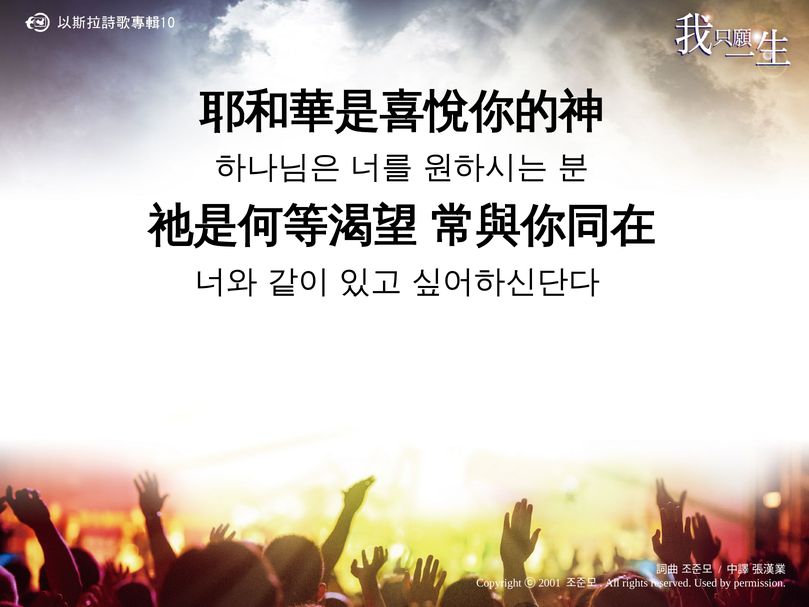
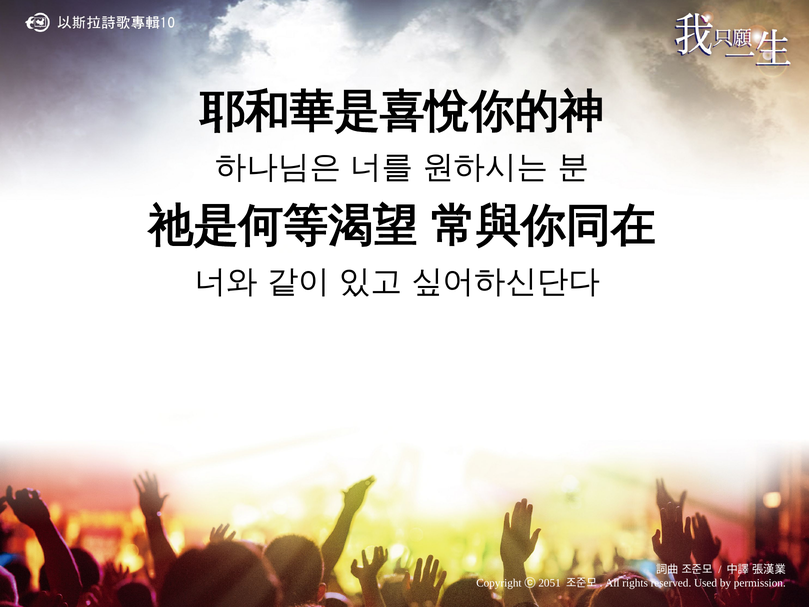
2001: 2001 -> 2051
